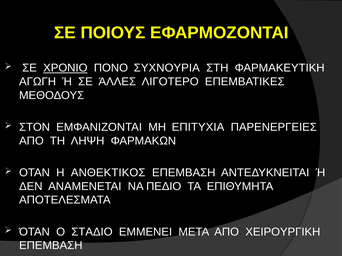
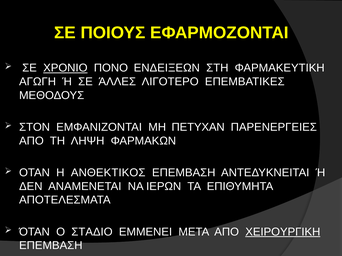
ΣΥΧΝΟΥΡΙΑ: ΣΥΧΝΟΥΡΙΑ -> ΕΝΔΕΙΞΕΩΝ
ΕΠΙΤΥΧΙΑ: ΕΠΙΤΥΧΙΑ -> ΠΕΤΥΧΑΝ
ΠΕΔΙΟ: ΠΕΔΙΟ -> ΙΕΡΩΝ
ΧΕΙΡΟΥΡΓΙΚΗ underline: none -> present
